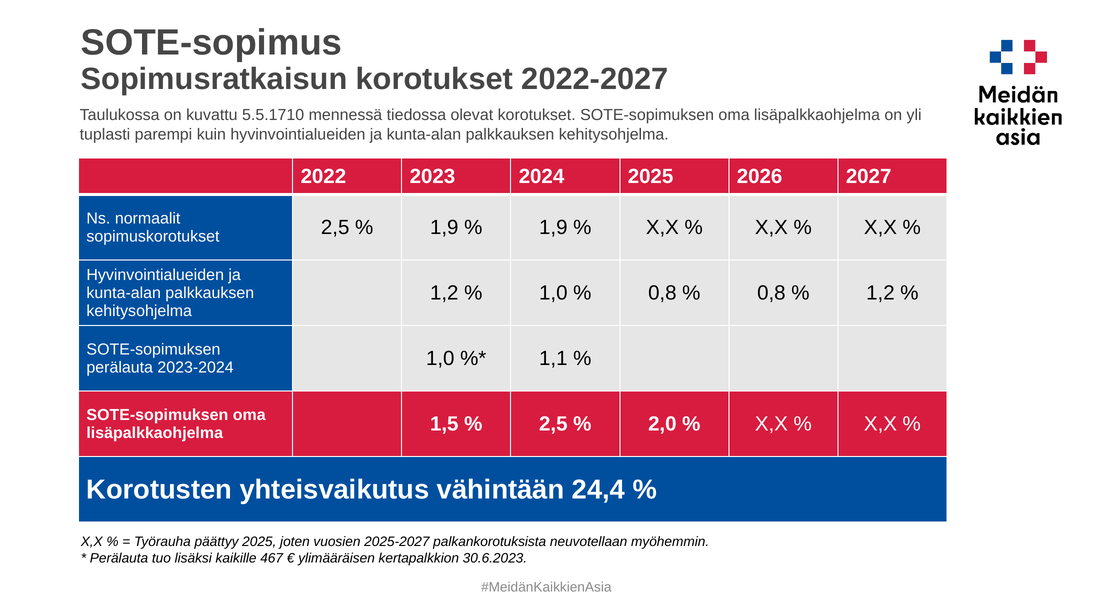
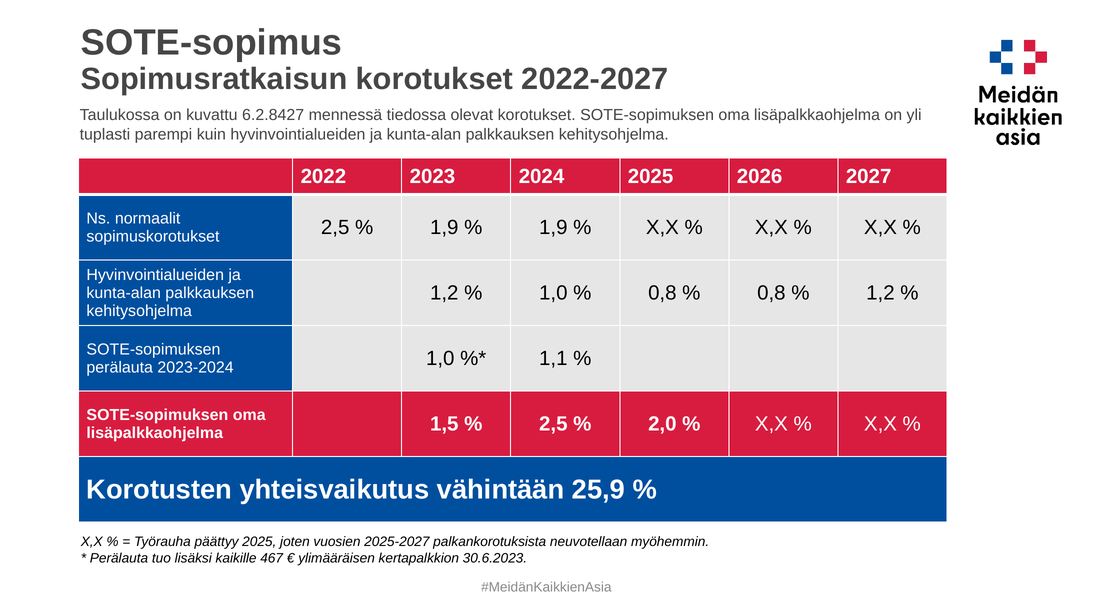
5.5.1710: 5.5.1710 -> 6.2.8427
24,4: 24,4 -> 25,9
